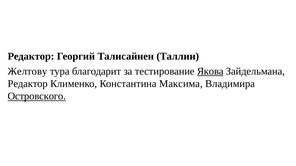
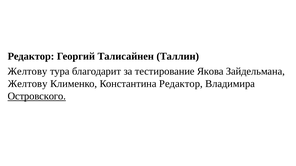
Якова underline: present -> none
Редактор at (28, 84): Редактор -> Желтову
Константина Максима: Максима -> Редактор
